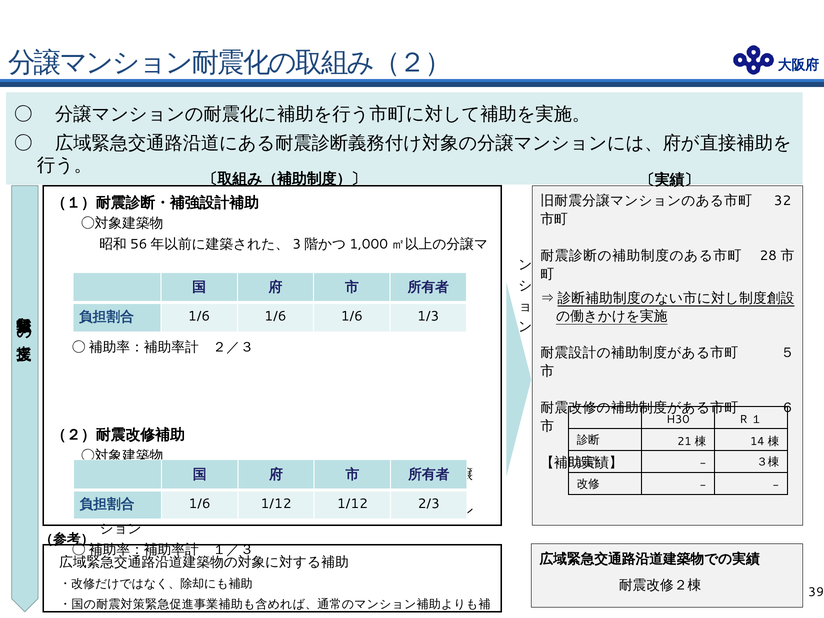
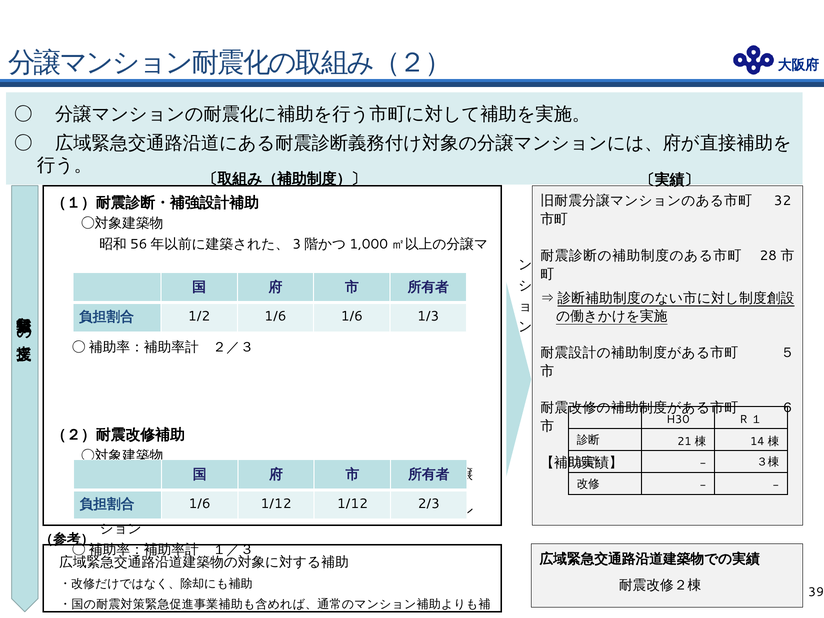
1/6 at (199, 316): 1/6 -> 1/2
